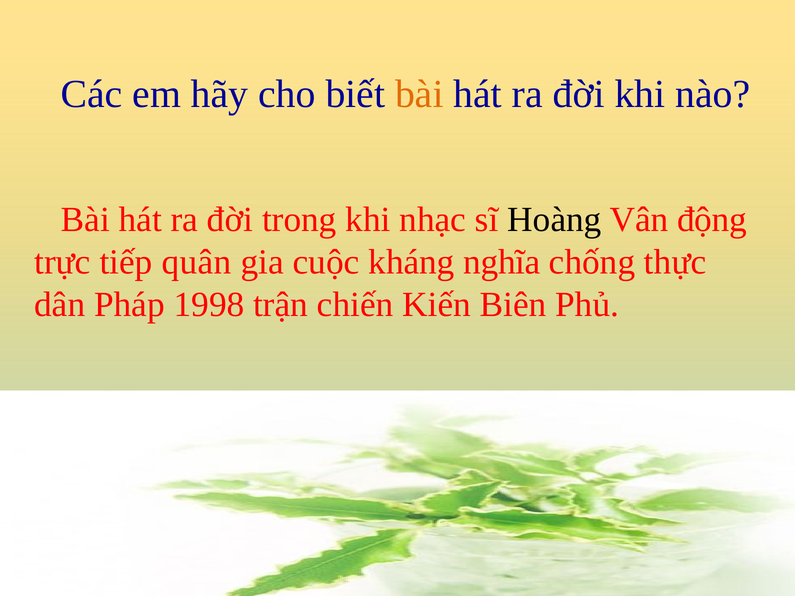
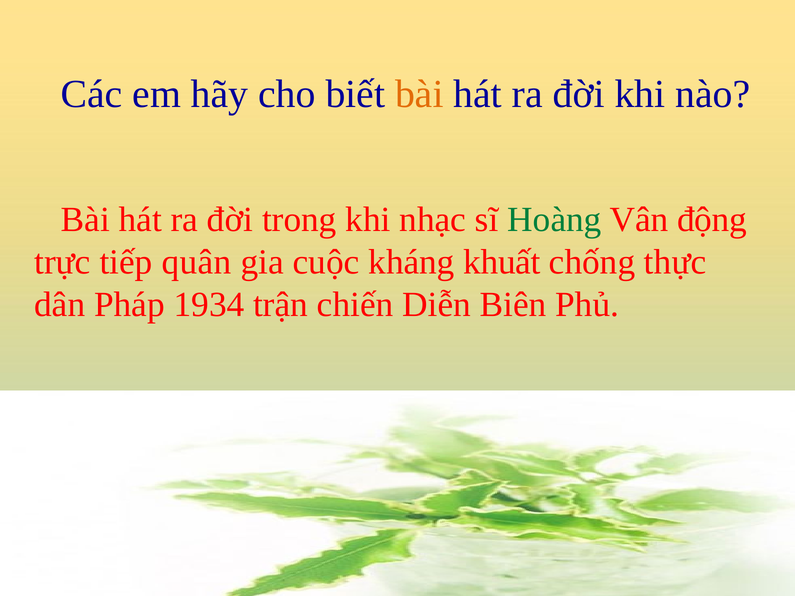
Hoàng colour: black -> green
nghĩa: nghĩa -> khuất
1998: 1998 -> 1934
Kiến: Kiến -> Diễn
